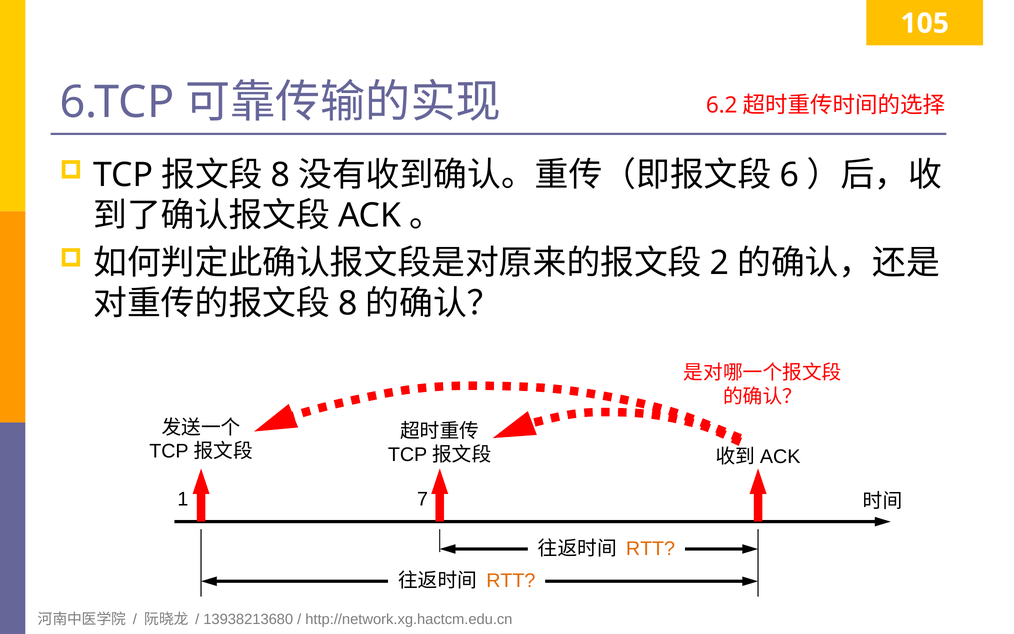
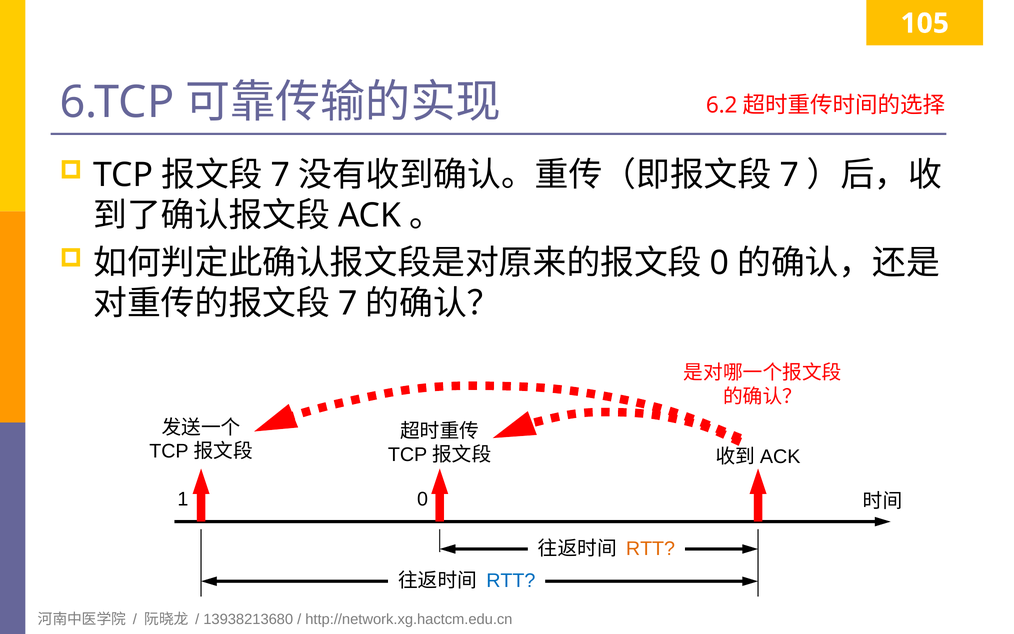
8 at (280, 175): 8 -> 7
6 at (789, 175): 6 -> 7
2 at (720, 263): 2 -> 0
8 at (348, 303): 8 -> 7
1 7: 7 -> 0
RTT at (511, 580) colour: orange -> blue
